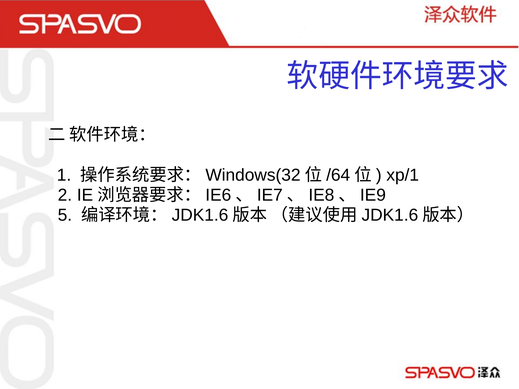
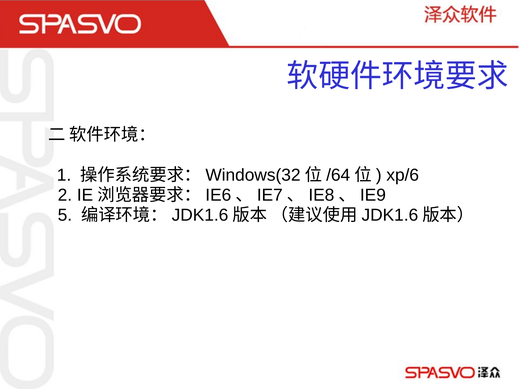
xp/1: xp/1 -> xp/6
